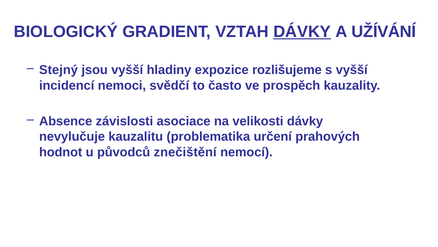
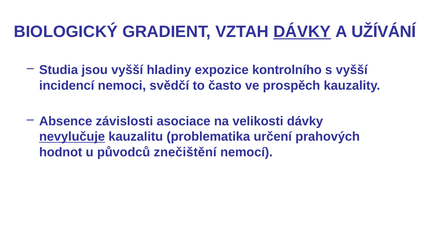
Stejný: Stejný -> Studia
rozlišujeme: rozlišujeme -> kontrolního
nevylučuje underline: none -> present
